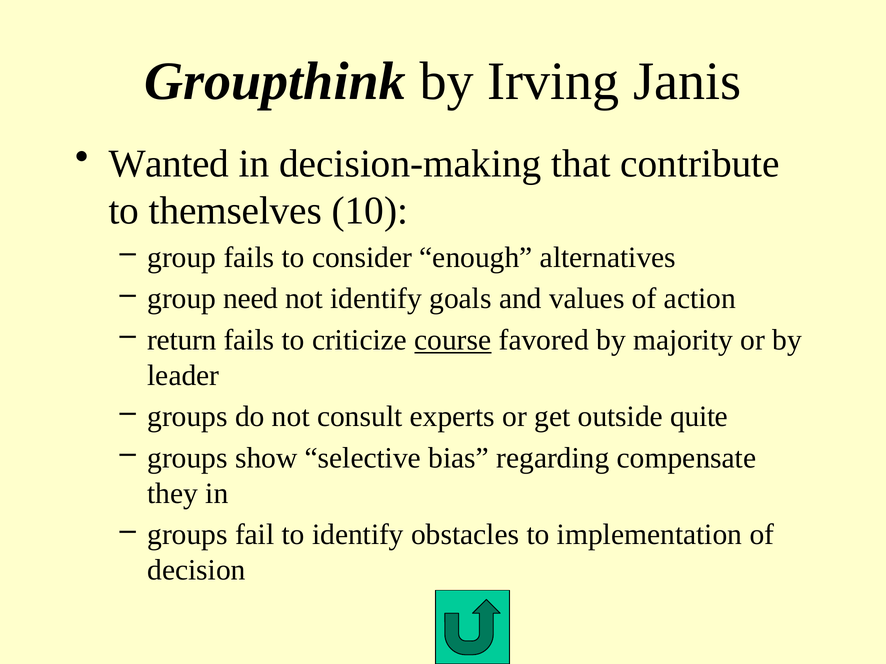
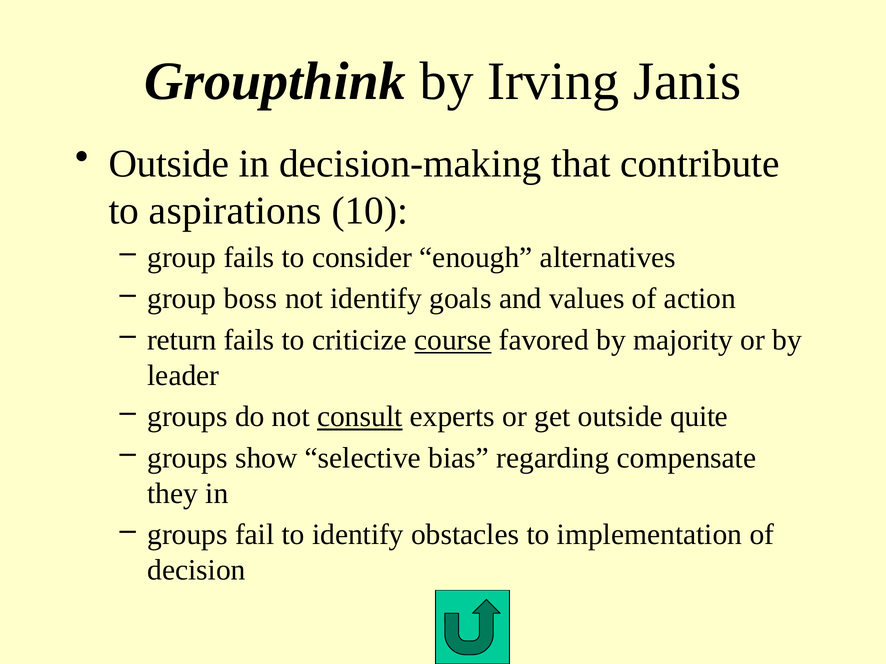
Wanted at (169, 164): Wanted -> Outside
themselves: themselves -> aspirations
need: need -> boss
consult underline: none -> present
